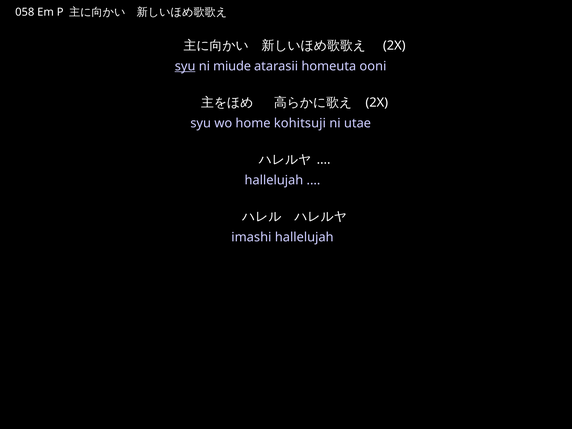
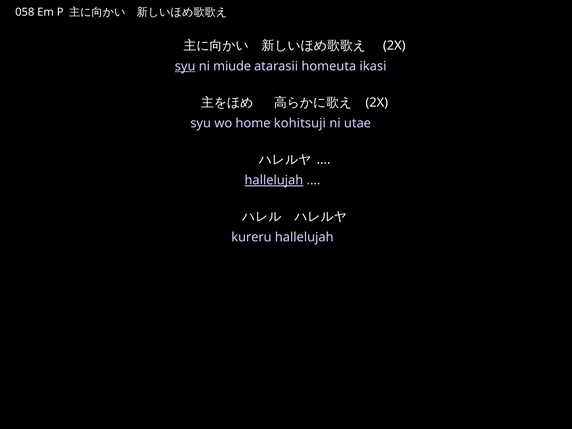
ooni: ooni -> ikasi
hallelujah at (274, 180) underline: none -> present
imashi: imashi -> kureru
